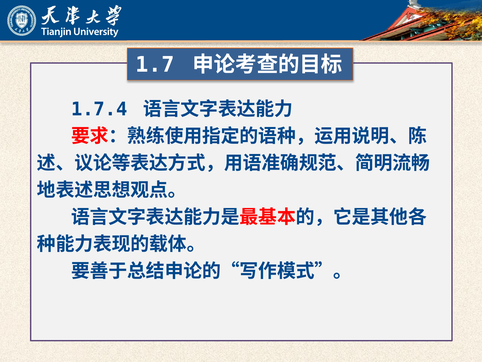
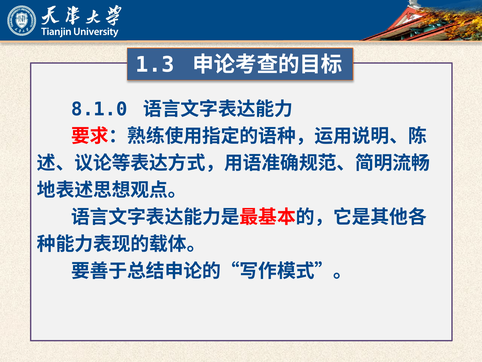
1.7: 1.7 -> 1.3
1.7.4: 1.7.4 -> 8.1.0
